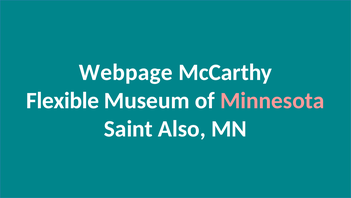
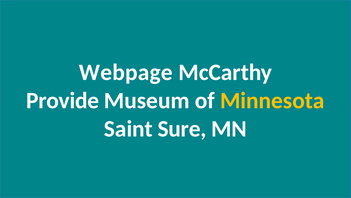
Flexible: Flexible -> Provide
Minnesota colour: pink -> yellow
Also: Also -> Sure
